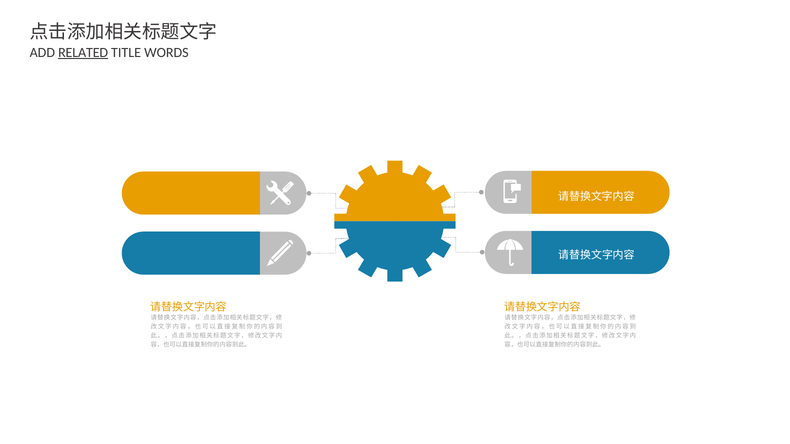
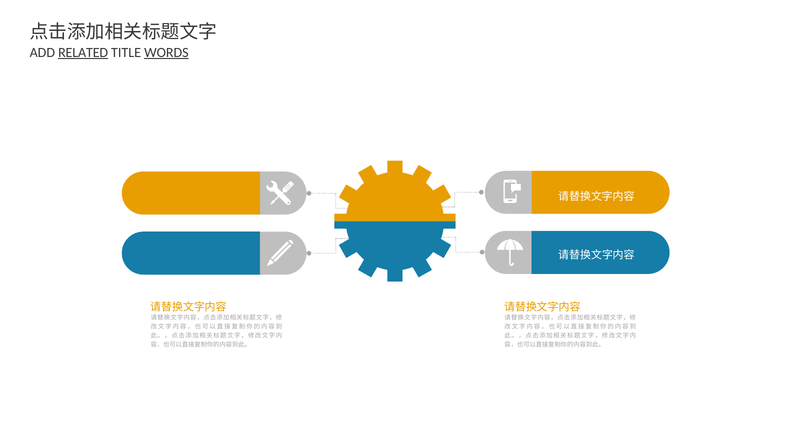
WORDS underline: none -> present
